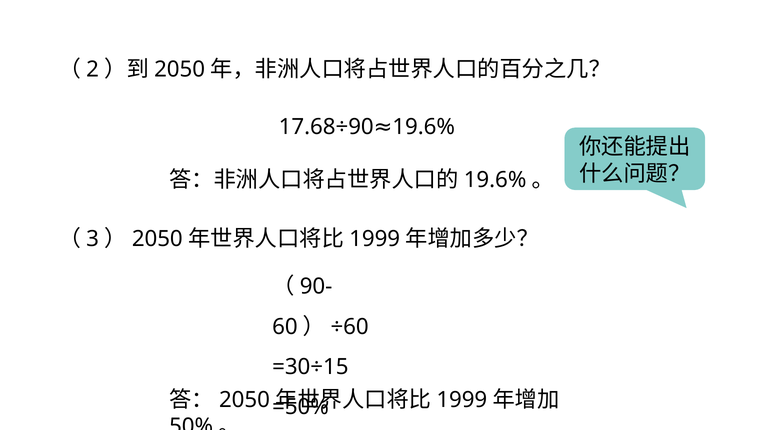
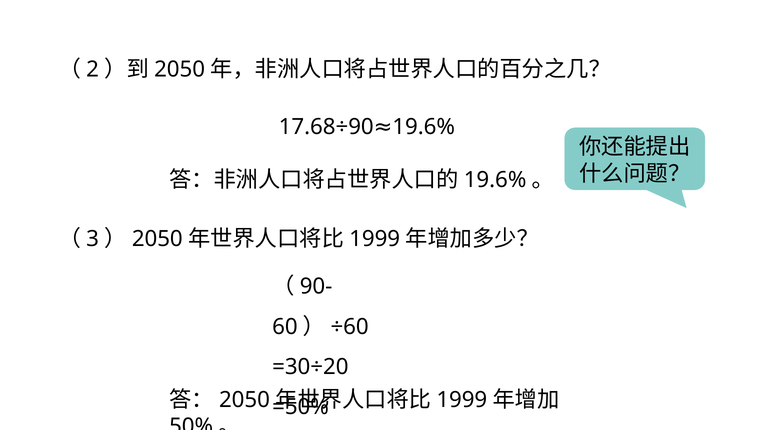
=30÷15: =30÷15 -> =30÷20
